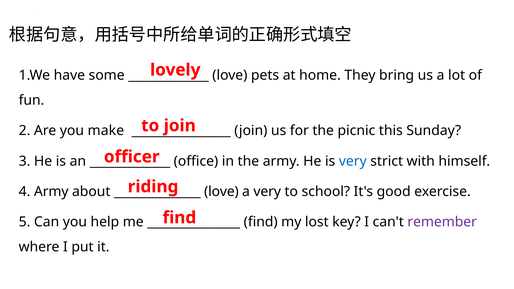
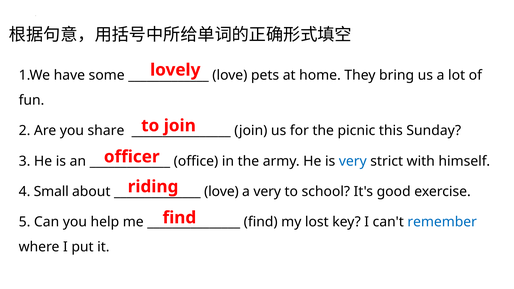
make: make -> share
4 Army: Army -> Small
remember colour: purple -> blue
